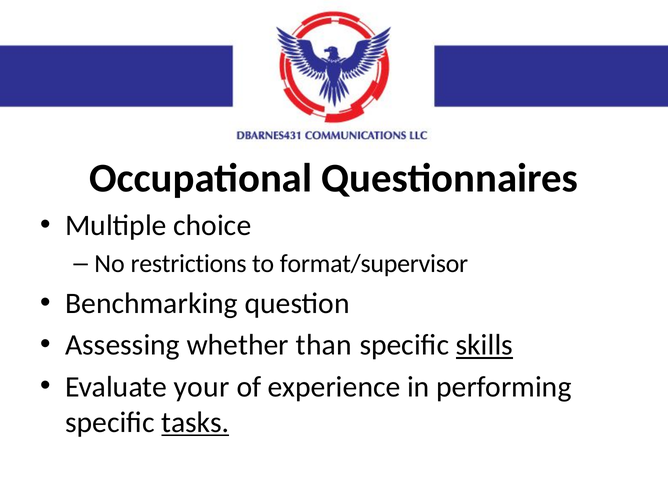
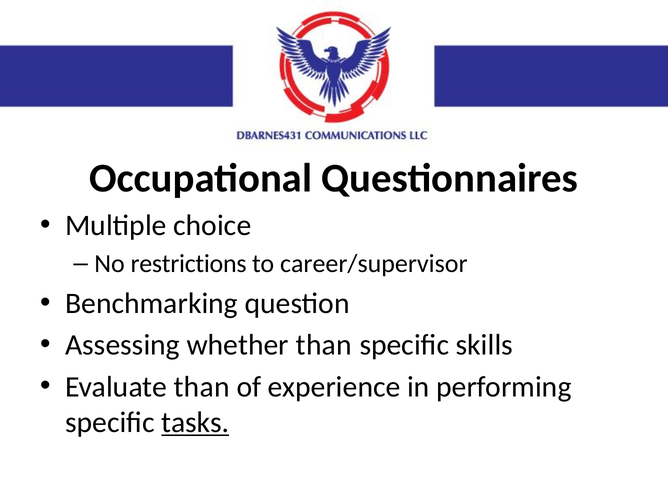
format/supervisor: format/supervisor -> career/supervisor
skills underline: present -> none
Evaluate your: your -> than
